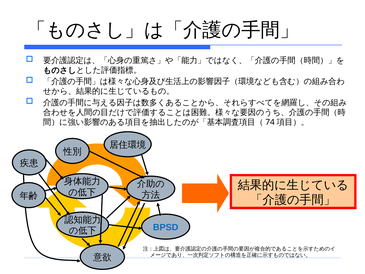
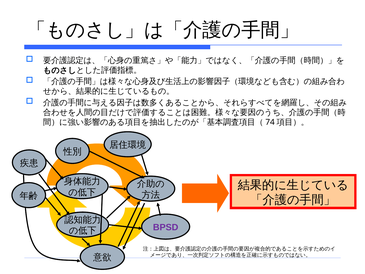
BPSD colour: blue -> purple
